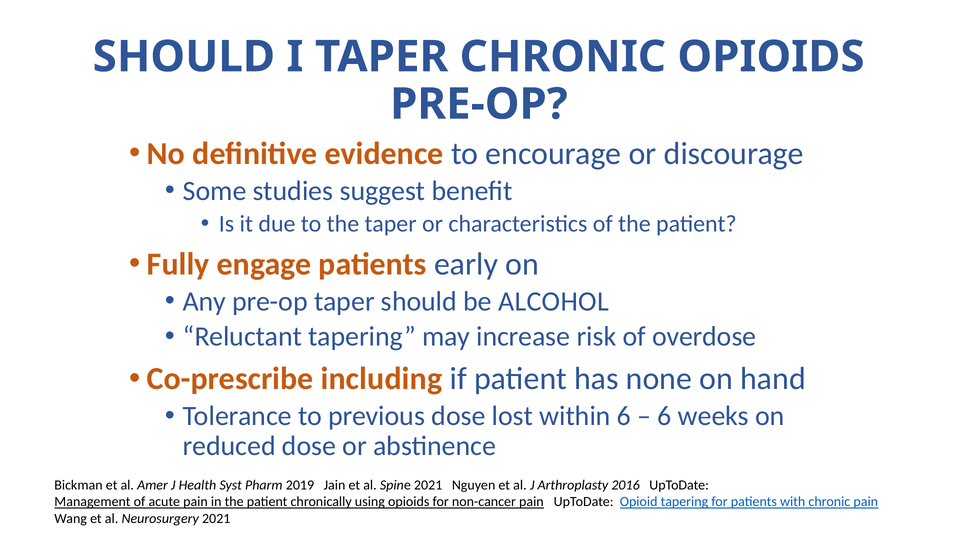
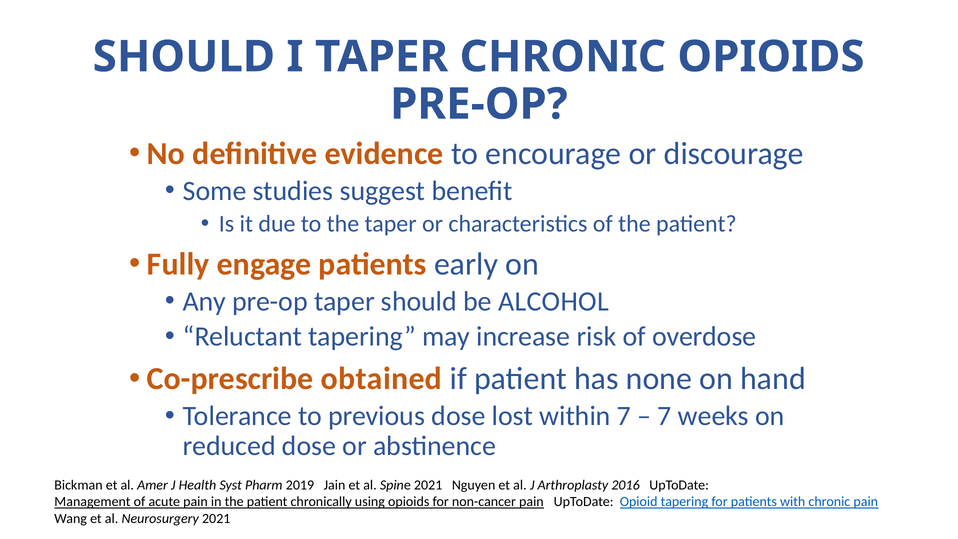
including: including -> obtained
within 6: 6 -> 7
6 at (665, 416): 6 -> 7
